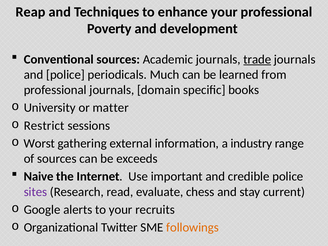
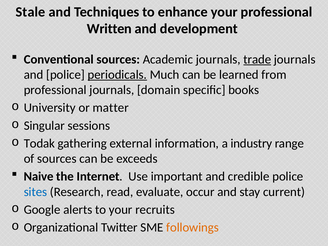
Reap: Reap -> Stale
Poverty: Poverty -> Written
periodicals underline: none -> present
Restrict: Restrict -> Singular
Worst: Worst -> Todak
sites colour: purple -> blue
chess: chess -> occur
